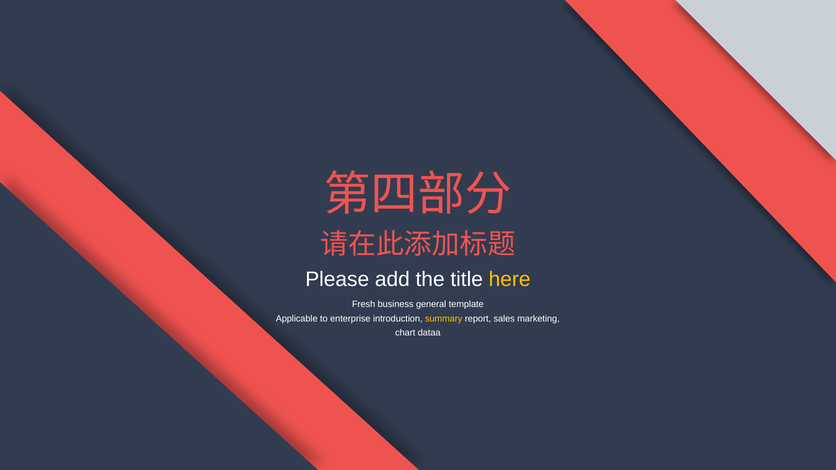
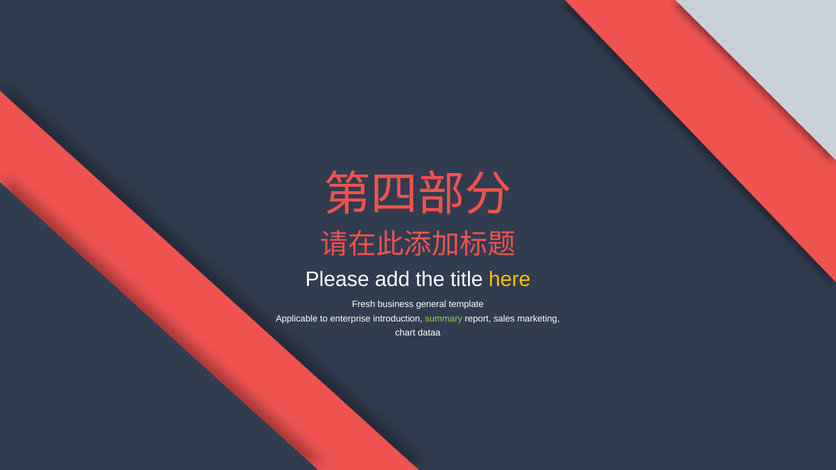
summary colour: yellow -> light green
